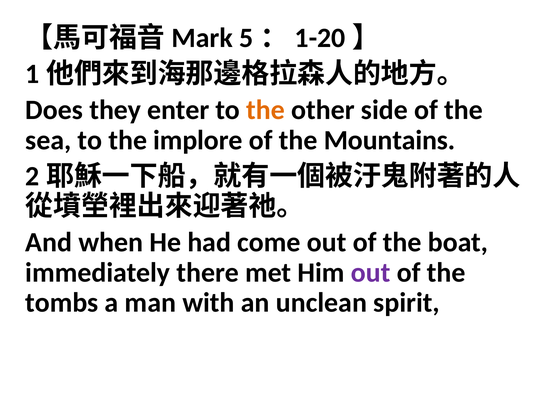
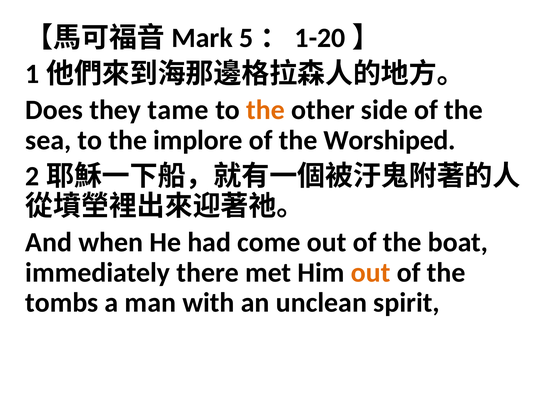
enter: enter -> tame
Mountains: Mountains -> Worshiped
out at (371, 272) colour: purple -> orange
